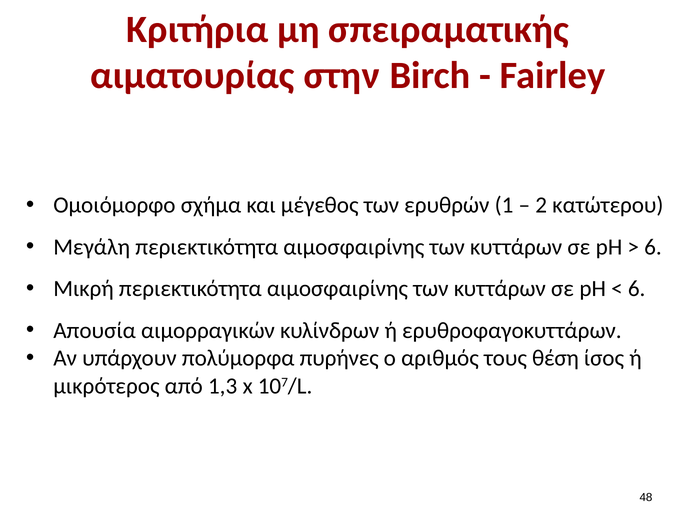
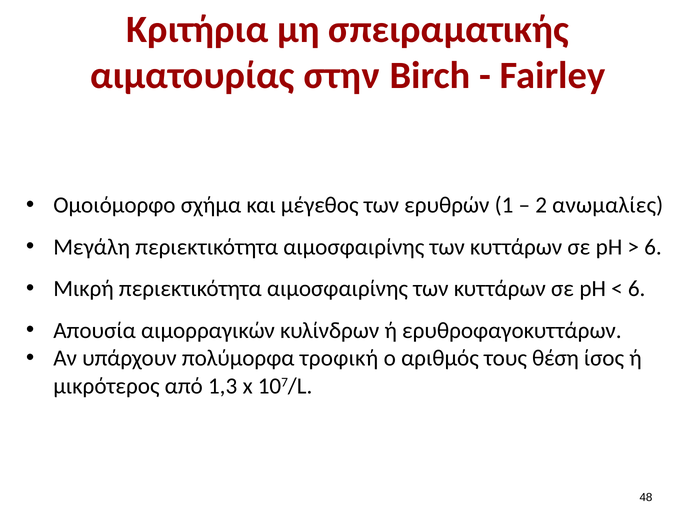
κατώτερου: κατώτερου -> ανωμαλίες
πυρήνες: πυρήνες -> τροφική
